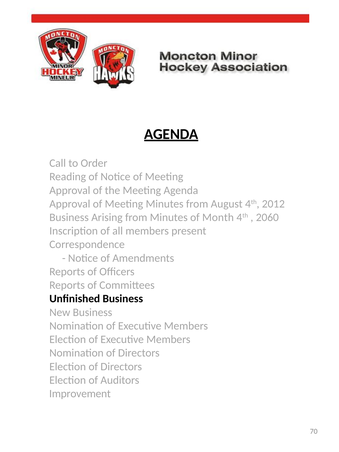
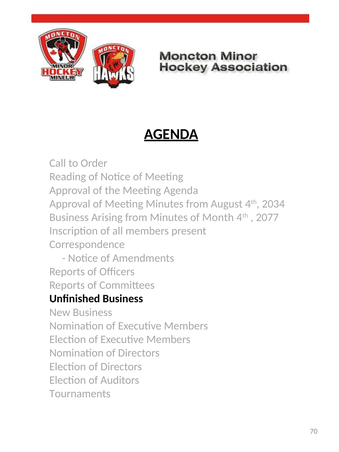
2012: 2012 -> 2034
2060: 2060 -> 2077
Improvement: Improvement -> Tournaments
